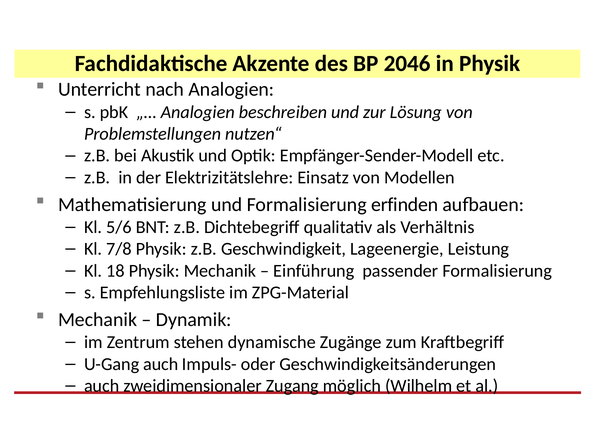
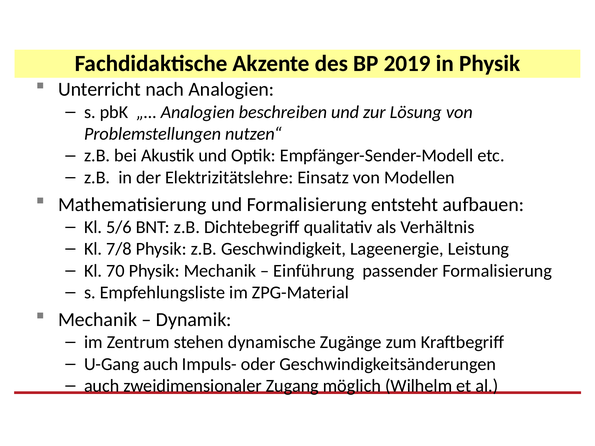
2046: 2046 -> 2019
erfinden: erfinden -> entsteht
18: 18 -> 70
